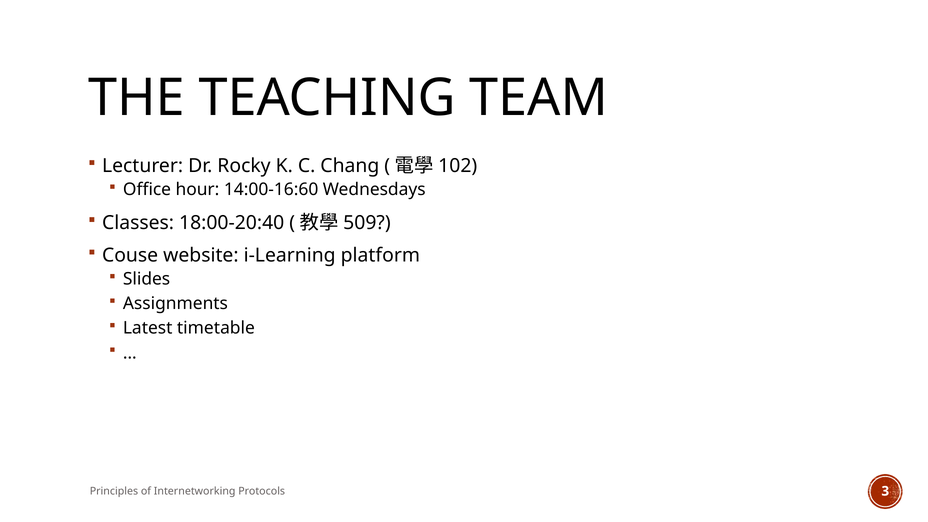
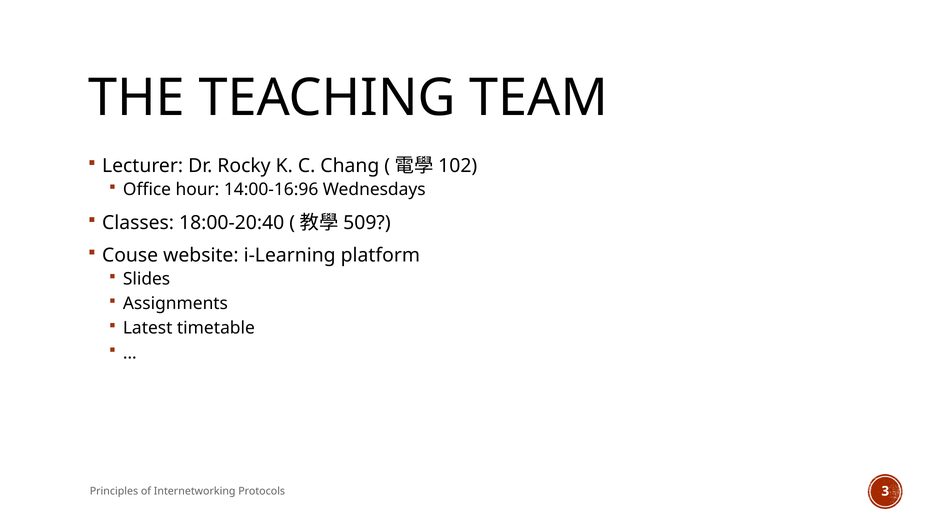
14:00-16:60: 14:00-16:60 -> 14:00-16:96
